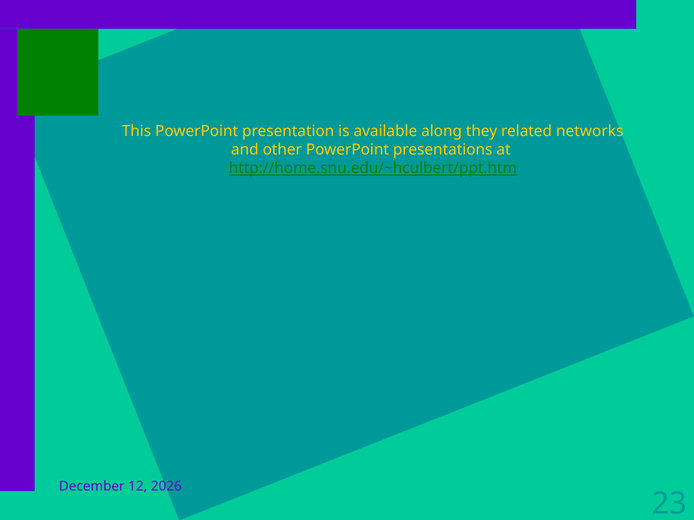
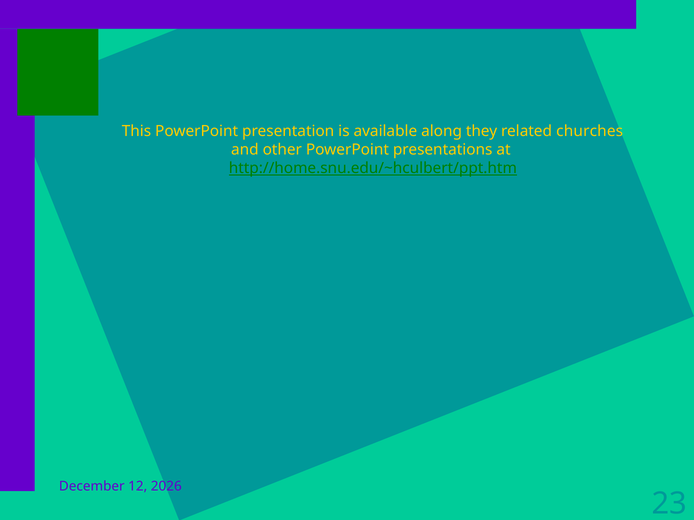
networks: networks -> churches
